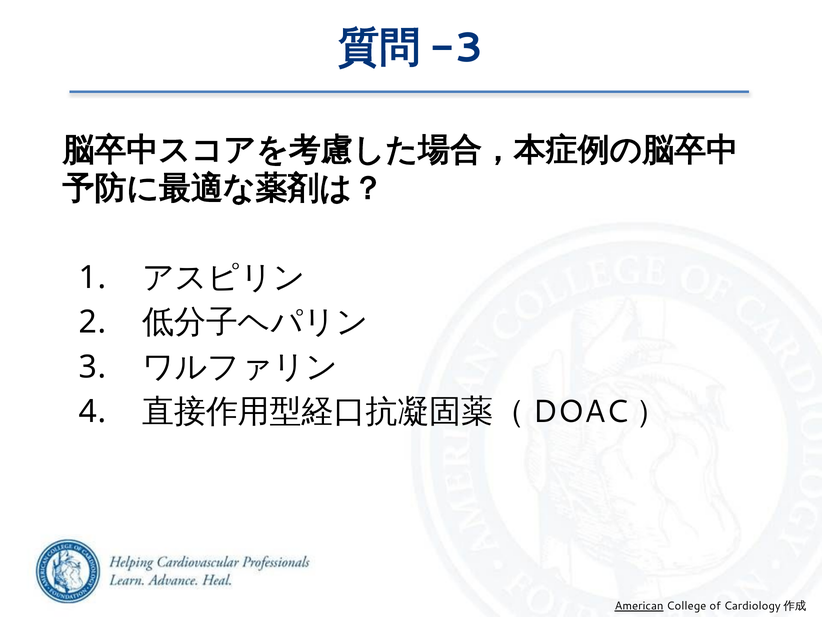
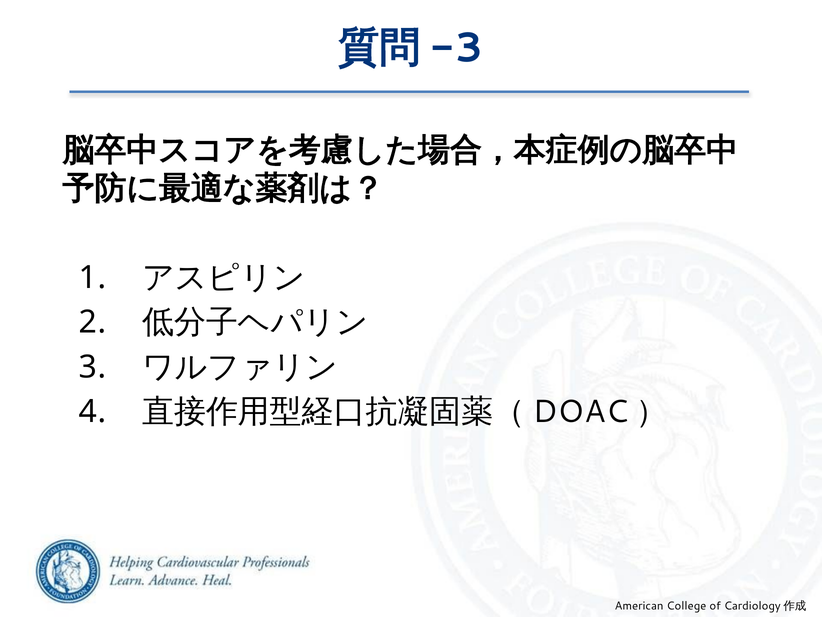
American underline: present -> none
